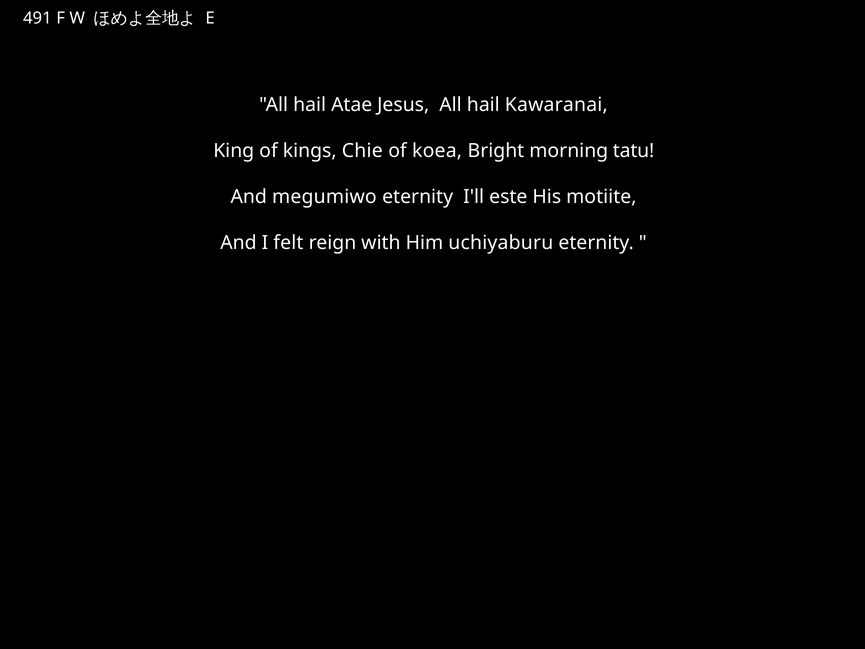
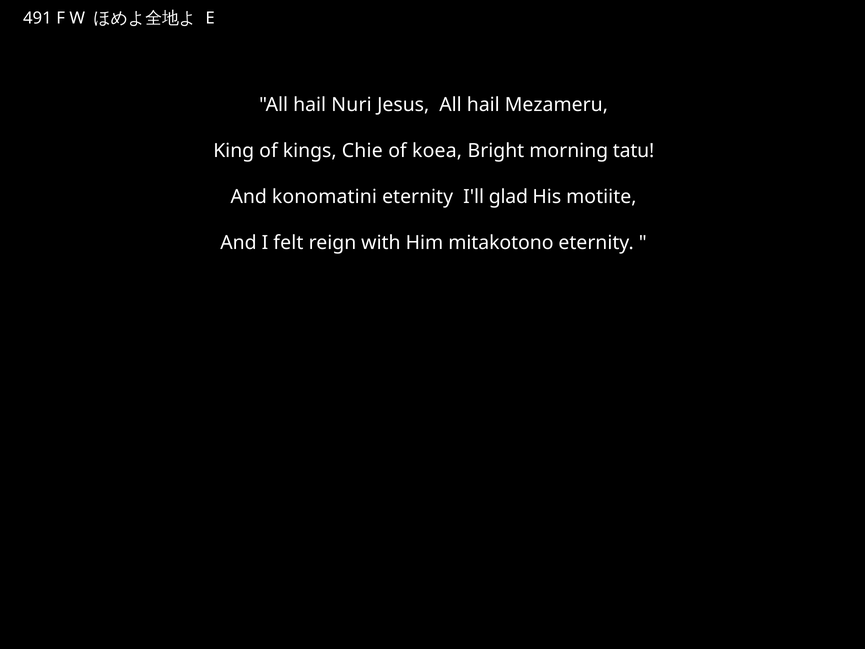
Atae: Atae -> Nuri
Kawaranai: Kawaranai -> Mezameru
megumiwo: megumiwo -> konomatini
este: este -> glad
uchiyaburu: uchiyaburu -> mitakotono
